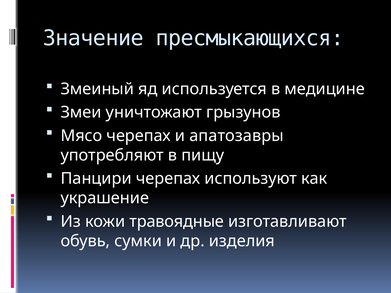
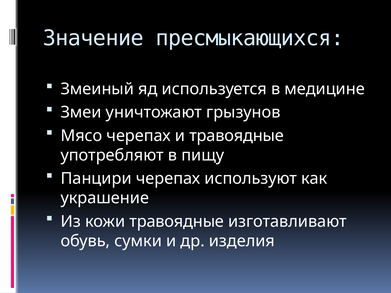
и апатозавры: апатозавры -> травоядные
